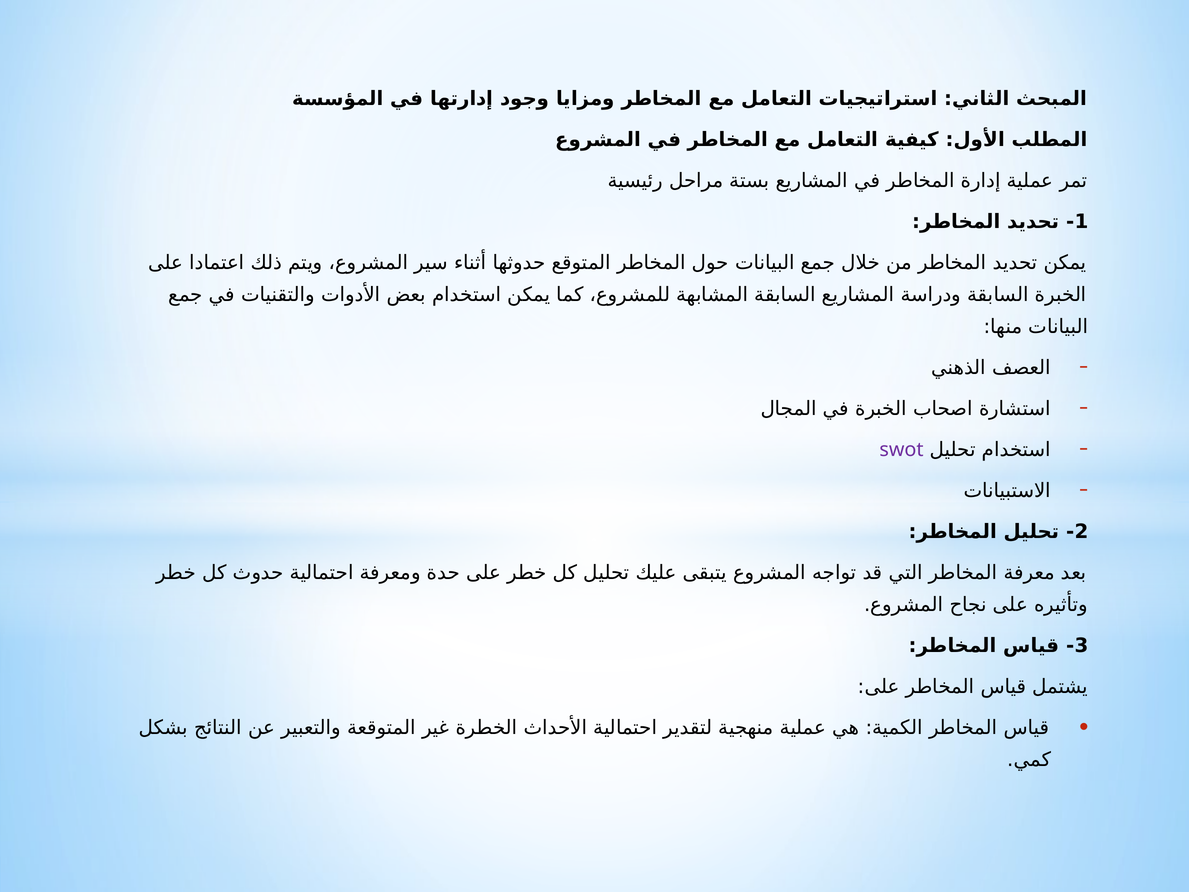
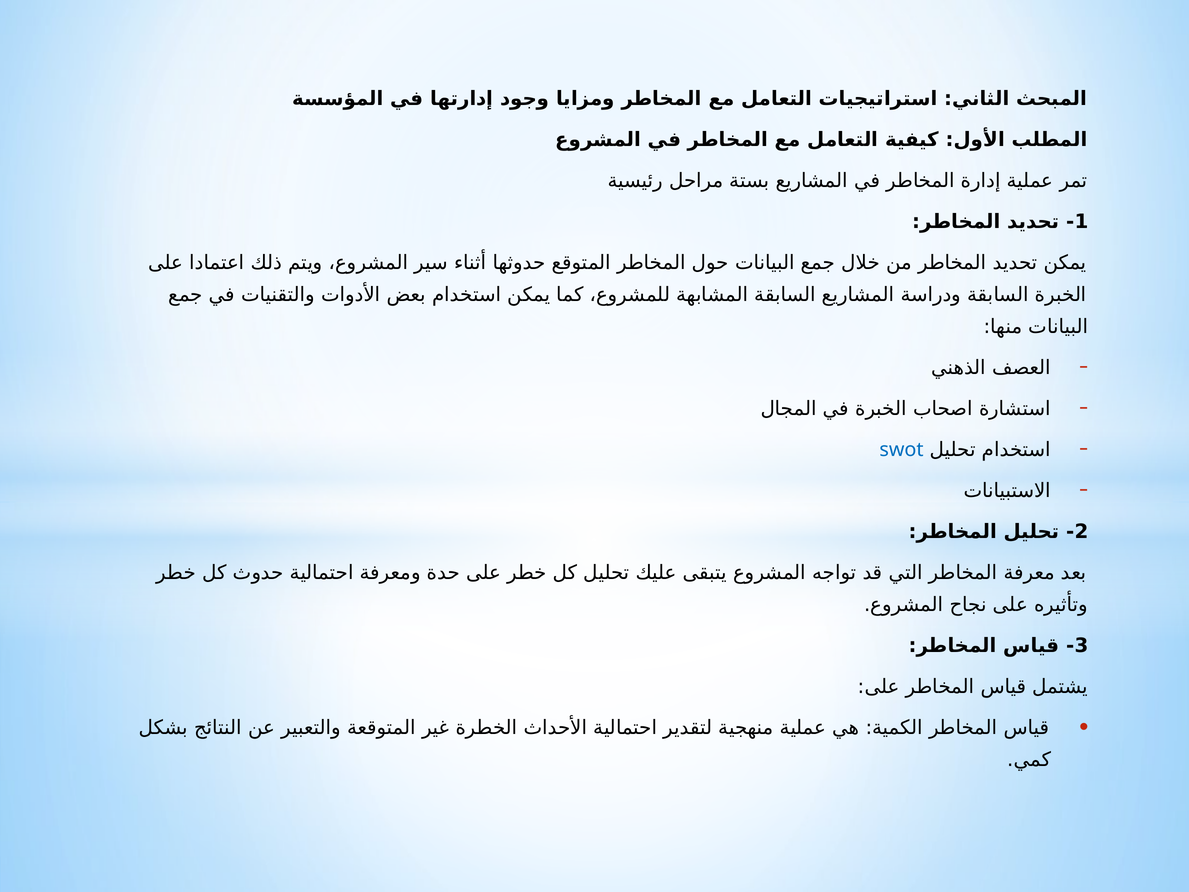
swot colour: purple -> blue
